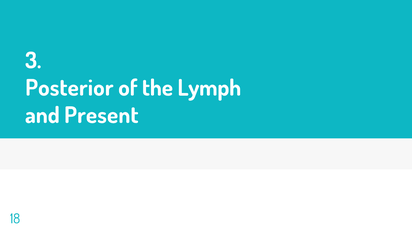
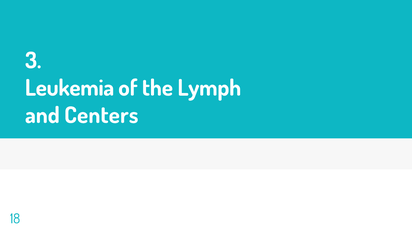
Posterior: Posterior -> Leukemia
Present: Present -> Centers
